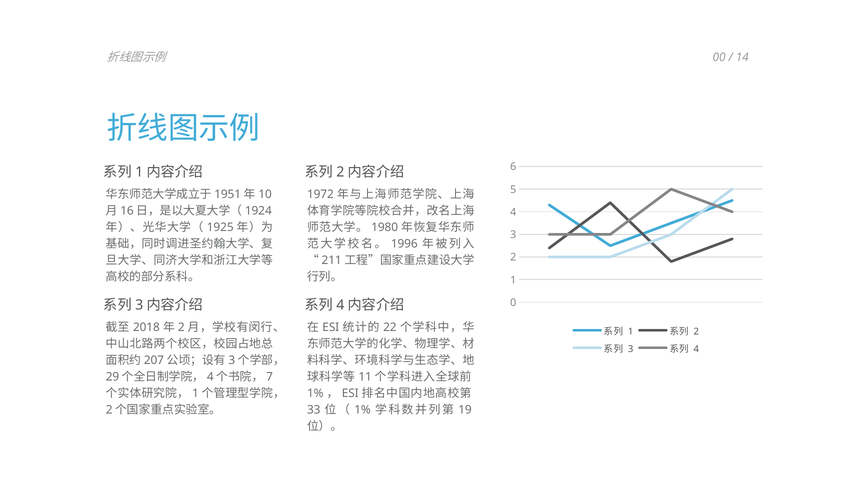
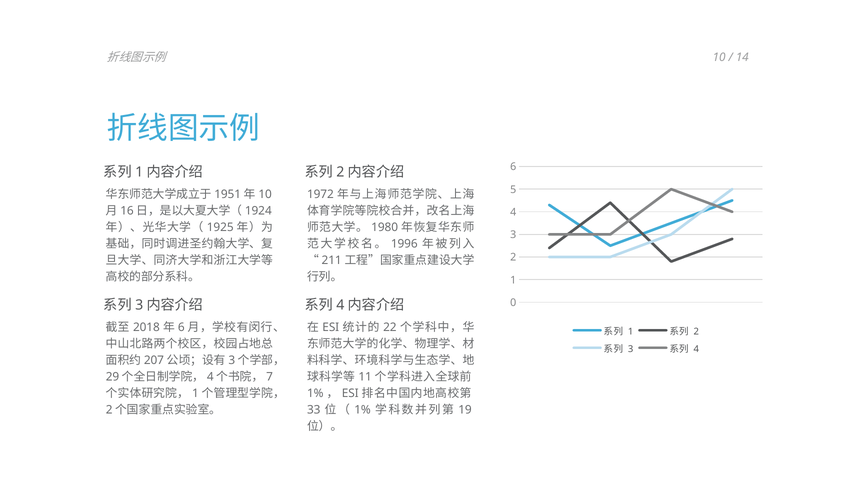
00: 00 -> 10
2 at (181, 328): 2 -> 6
